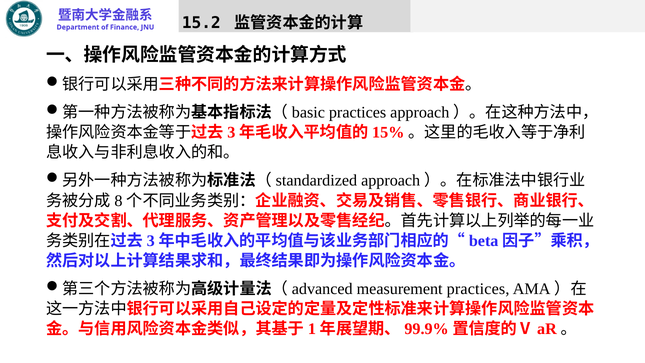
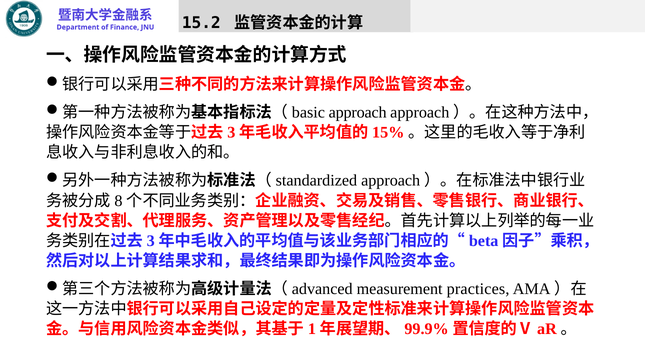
practices at (358, 112): practices -> approach
